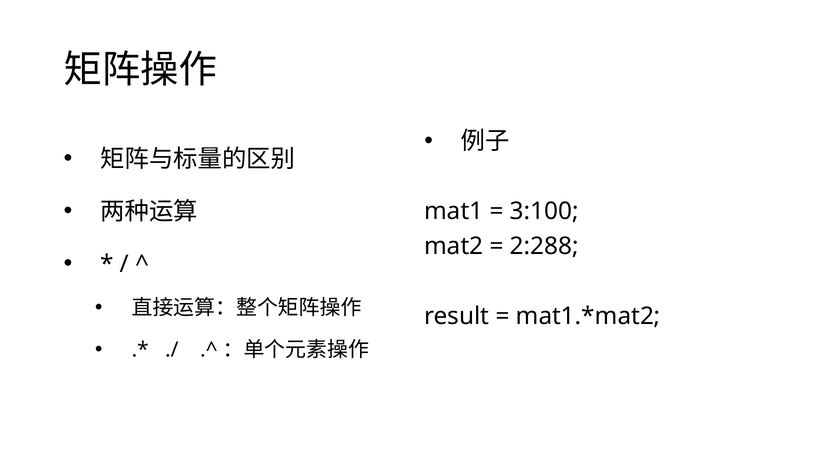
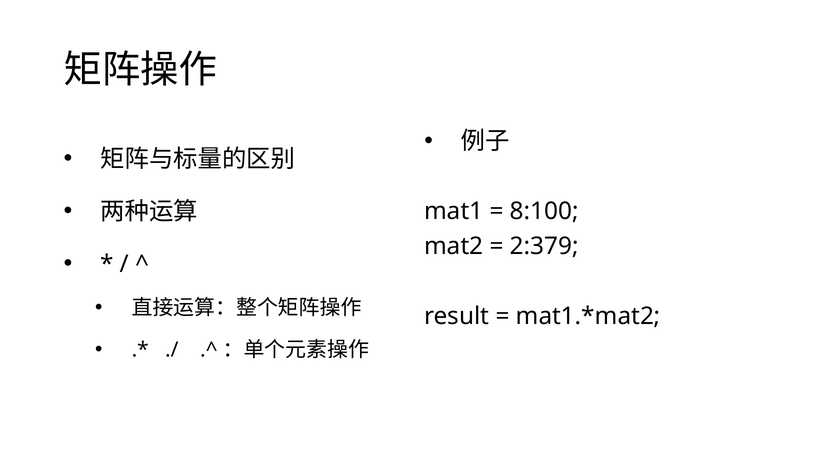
3:100: 3:100 -> 8:100
2:288: 2:288 -> 2:379
